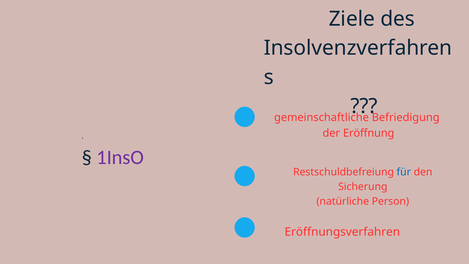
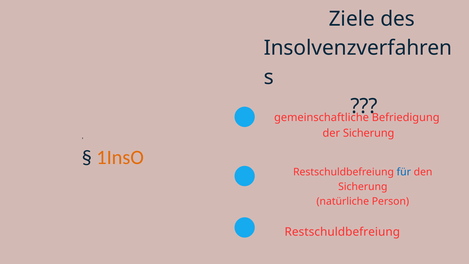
der Eröffnung: Eröffnung -> Sicherung
1InsO colour: purple -> orange
Eröffnungsverfahren at (342, 232): Eröffnungsverfahren -> Restschuldbefreiung
